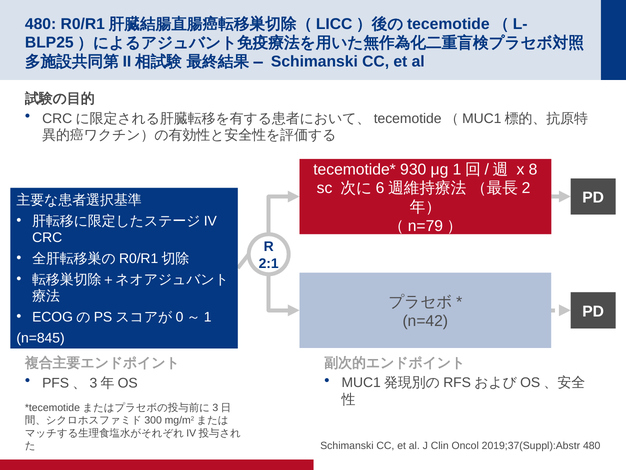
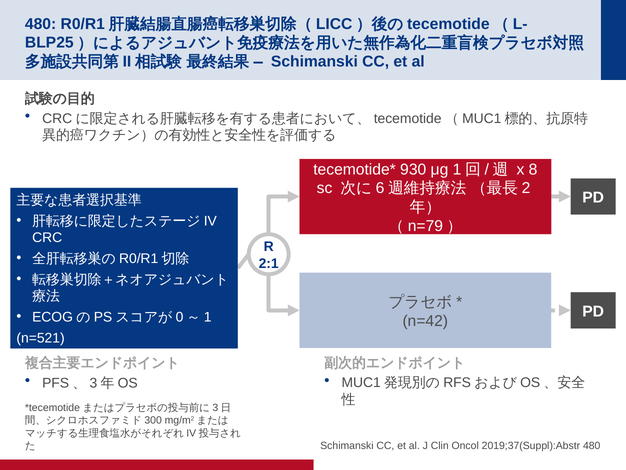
n=845: n=845 -> n=521
